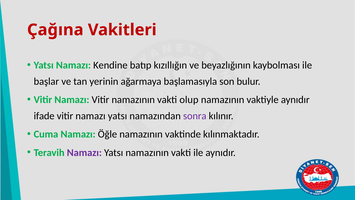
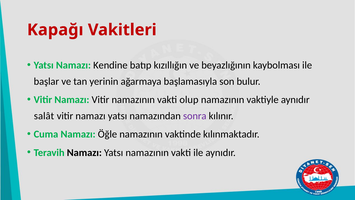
Çağına: Çağına -> Kapağı
ifade: ifade -> salât
Namazı at (84, 152) colour: purple -> black
